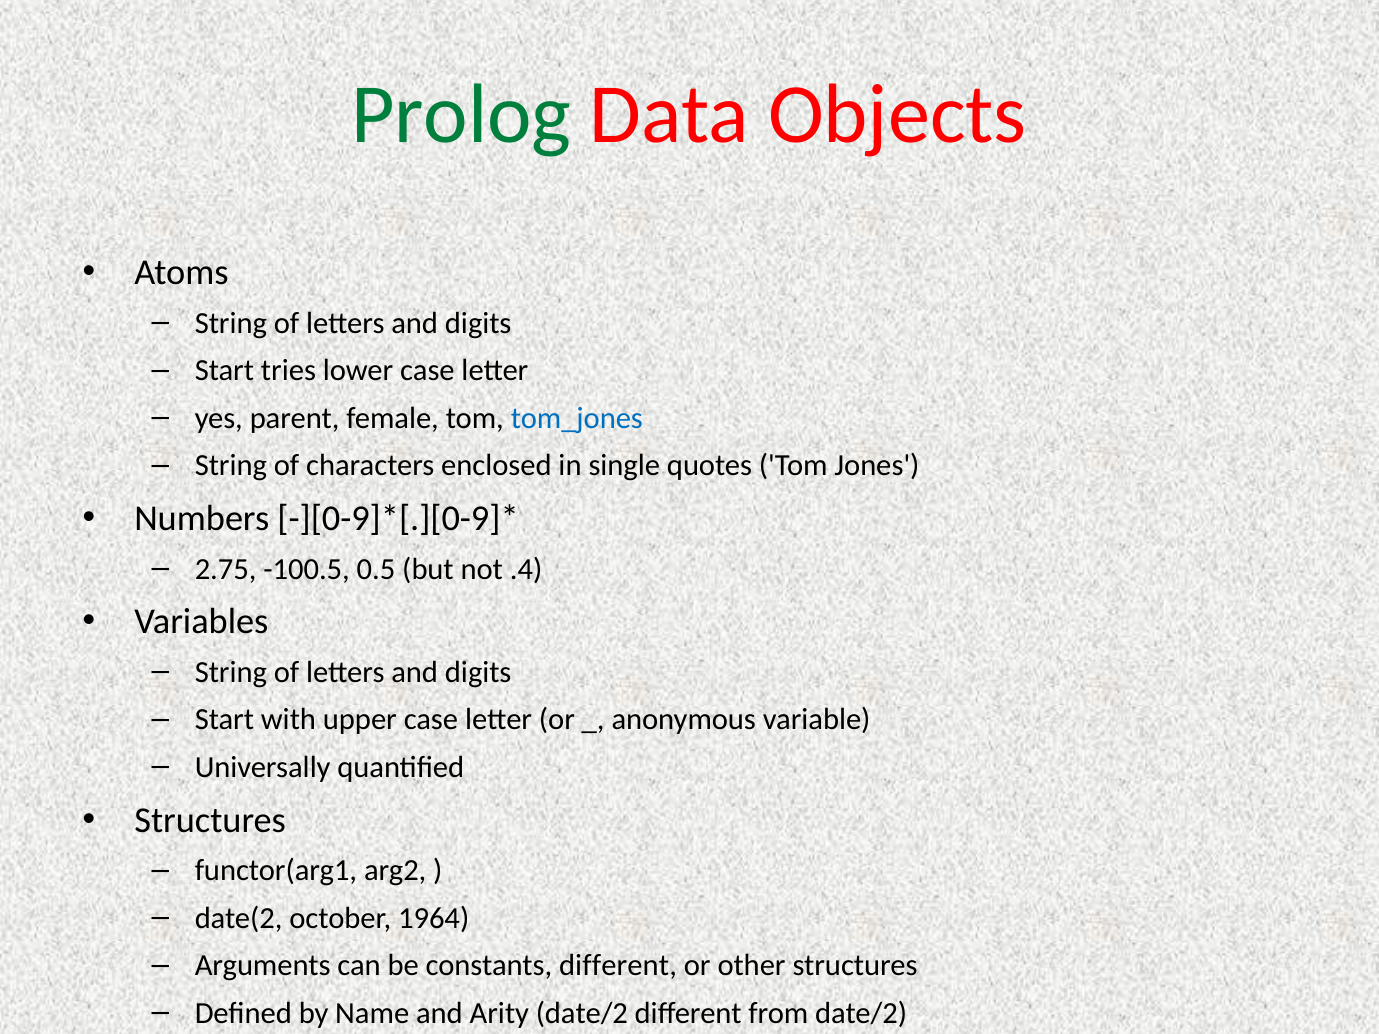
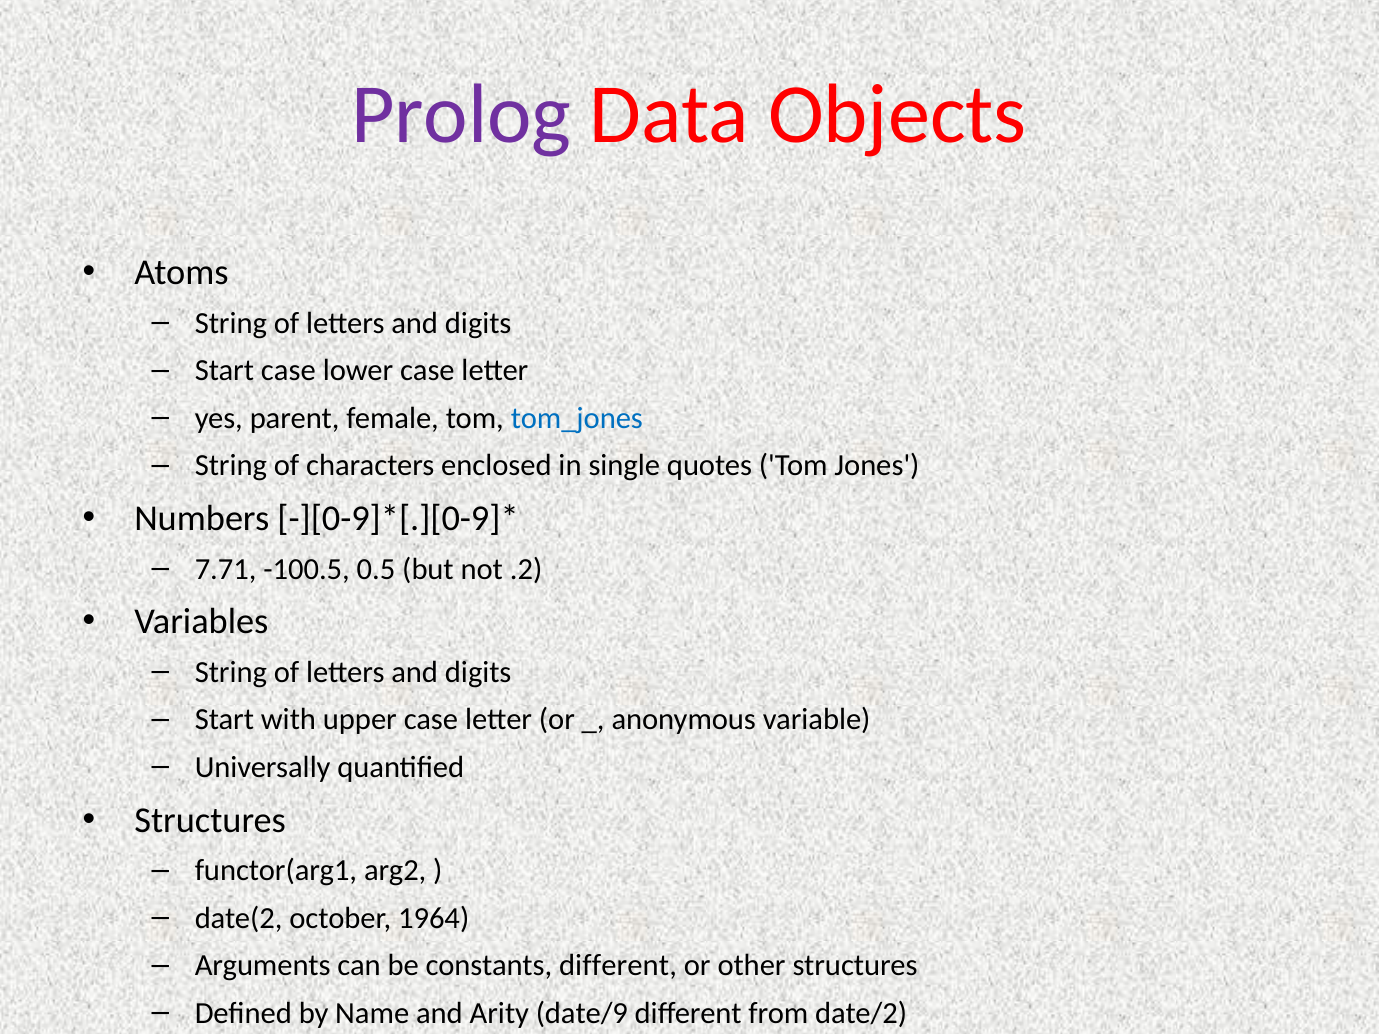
Prolog colour: green -> purple
Start tries: tries -> case
2.75: 2.75 -> 7.71
.4: .4 -> .2
Arity date/2: date/2 -> date/9
